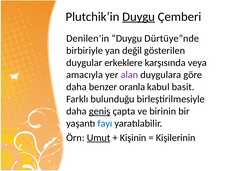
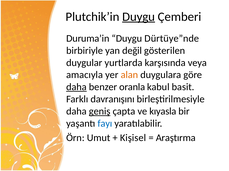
Denilen’in: Denilen’in -> Duruma’in
erkeklere: erkeklere -> yurtlarda
alan colour: purple -> orange
daha at (76, 87) underline: none -> present
bulunduğu: bulunduğu -> davranışını
birinin: birinin -> kıyasla
Umut underline: present -> none
Kişinin: Kişinin -> Kişisel
Kişilerinin: Kişilerinin -> Araştırma
